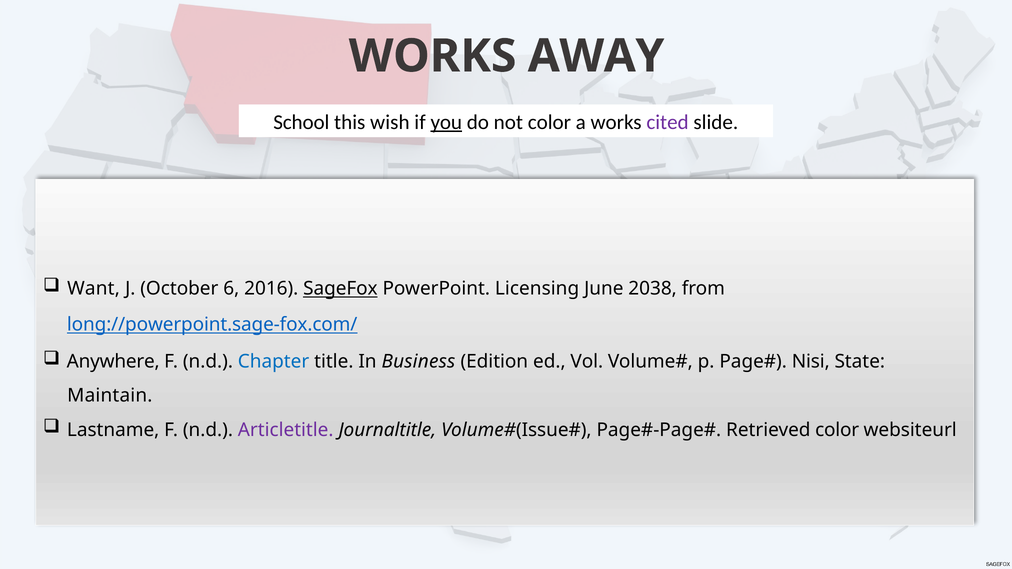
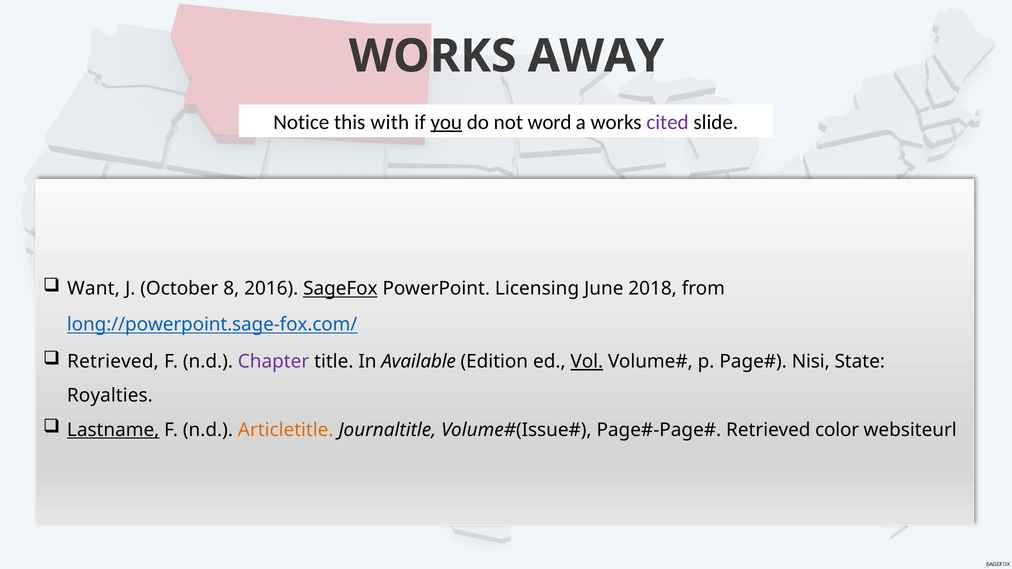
School: School -> Notice
wish: wish -> with
not color: color -> word
6: 6 -> 8
2038: 2038 -> 2018
Anywhere at (113, 362): Anywhere -> Retrieved
Chapter colour: blue -> purple
Business: Business -> Available
Vol underline: none -> present
Maintain: Maintain -> Royalties
Lastname underline: none -> present
Articletitle colour: purple -> orange
